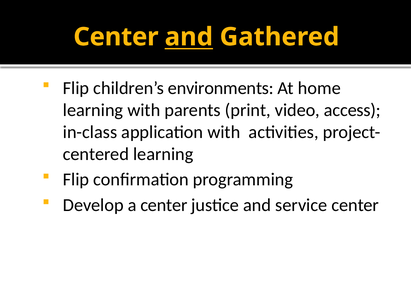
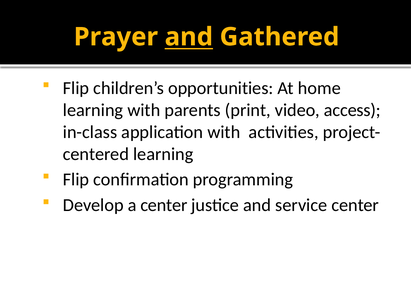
Center at (116, 37): Center -> Prayer
environments: environments -> opportunities
